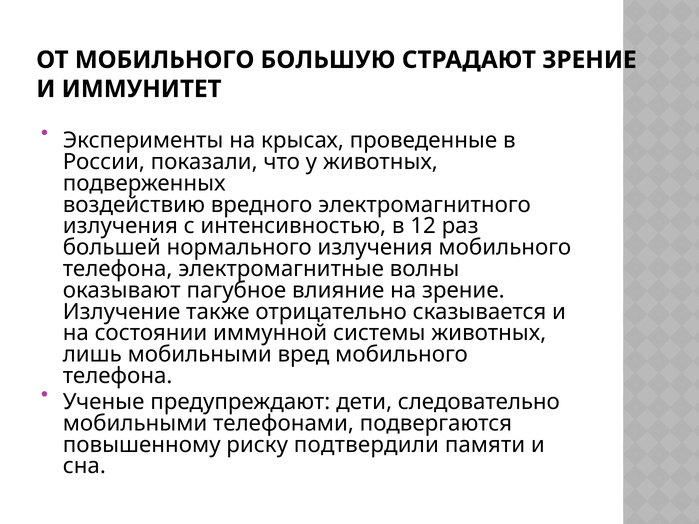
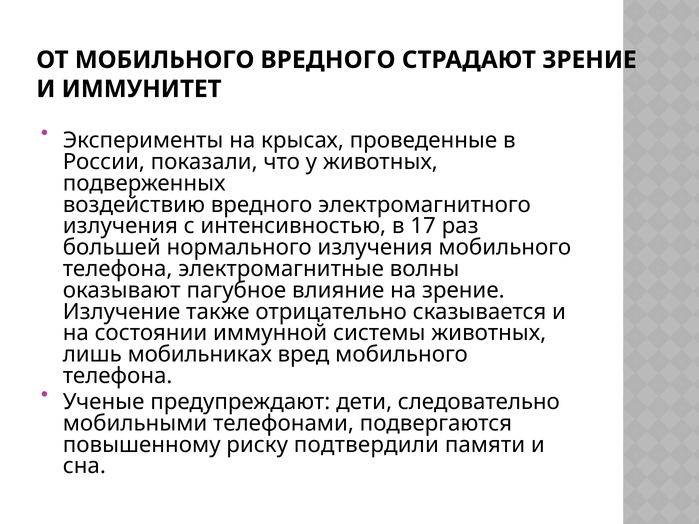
МОБИЛЬНОГО БОЛЬШУЮ: БОЛЬШУЮ -> ВРЕДНОГО
12: 12 -> 17
лишь мобильными: мобильными -> мобильниках
